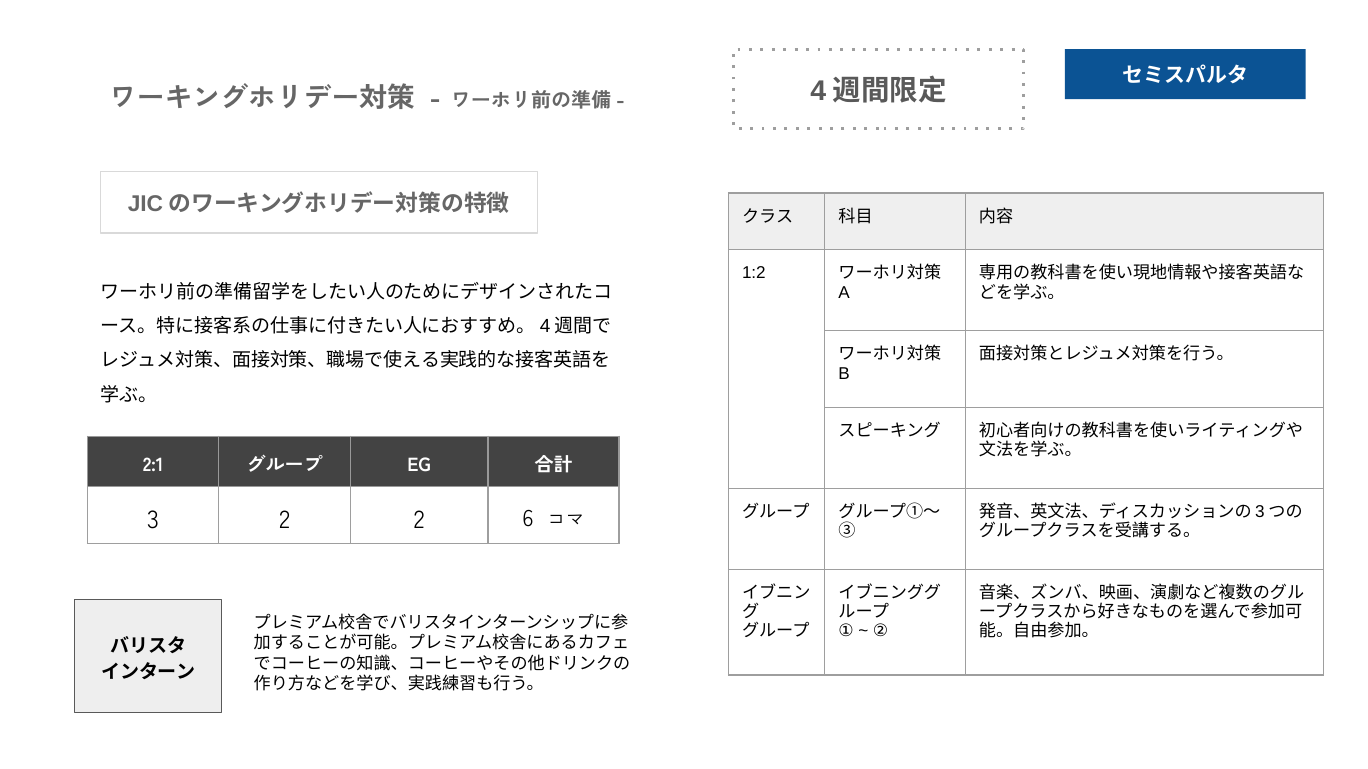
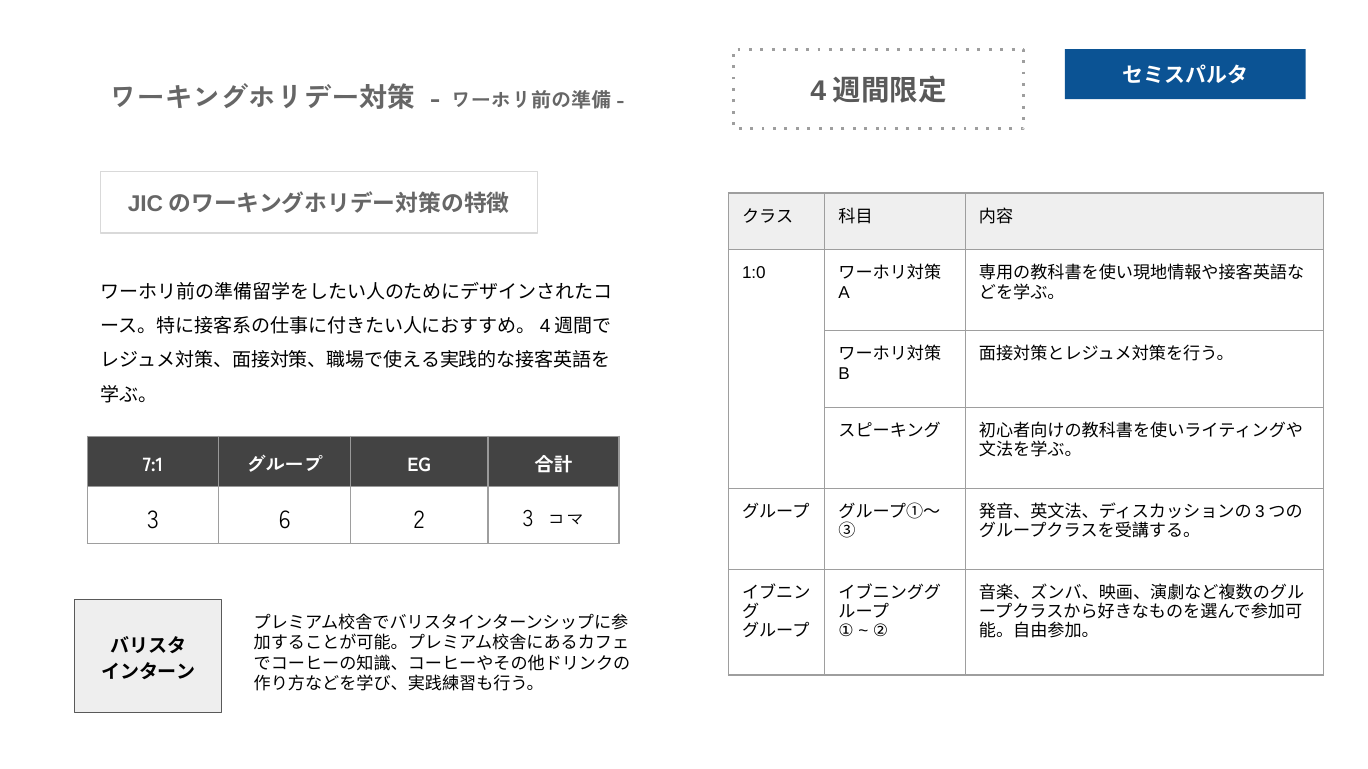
1:2: 1:2 -> 1:0
2:1: 2:1 -> 7:1
3 2: 2 -> 6
2 6: 6 -> 3
